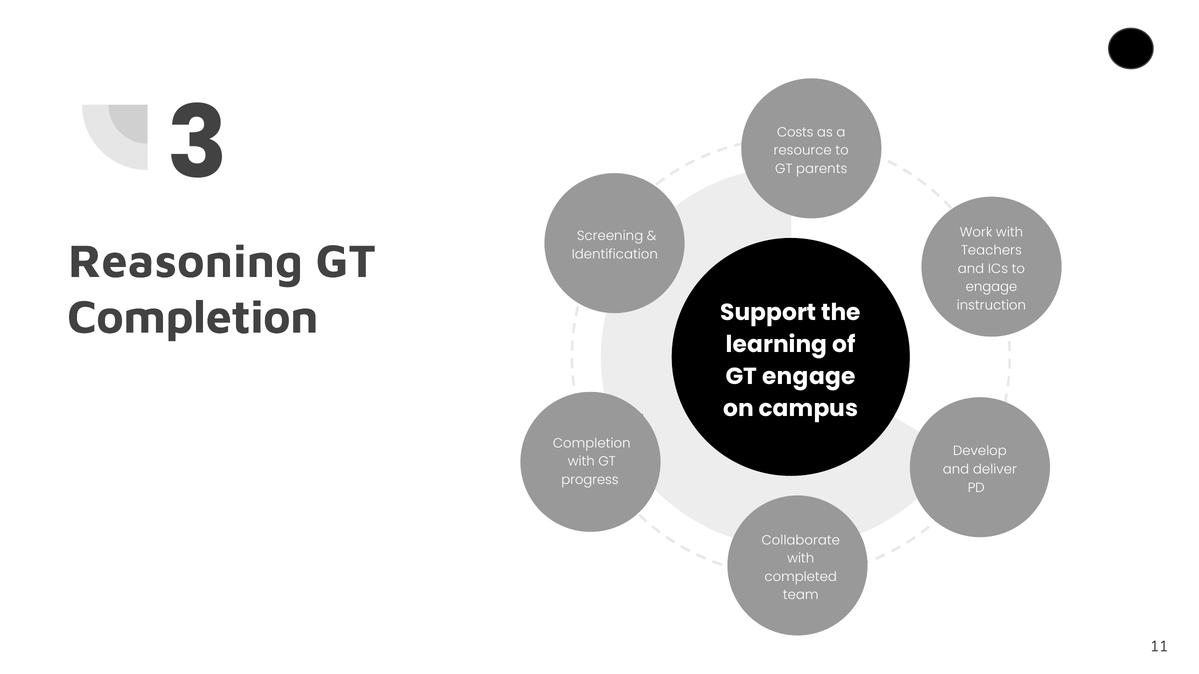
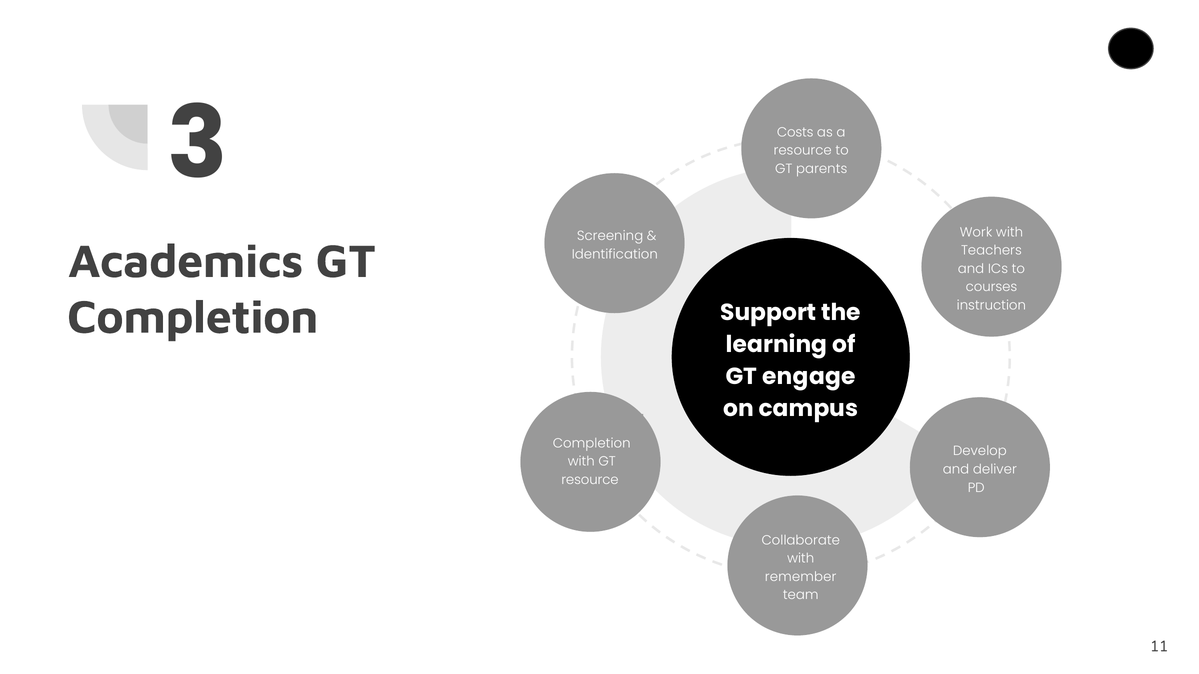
Reasoning: Reasoning -> Academics
engage at (991, 287): engage -> courses
progress at (590, 480): progress -> resource
completed: completed -> remember
